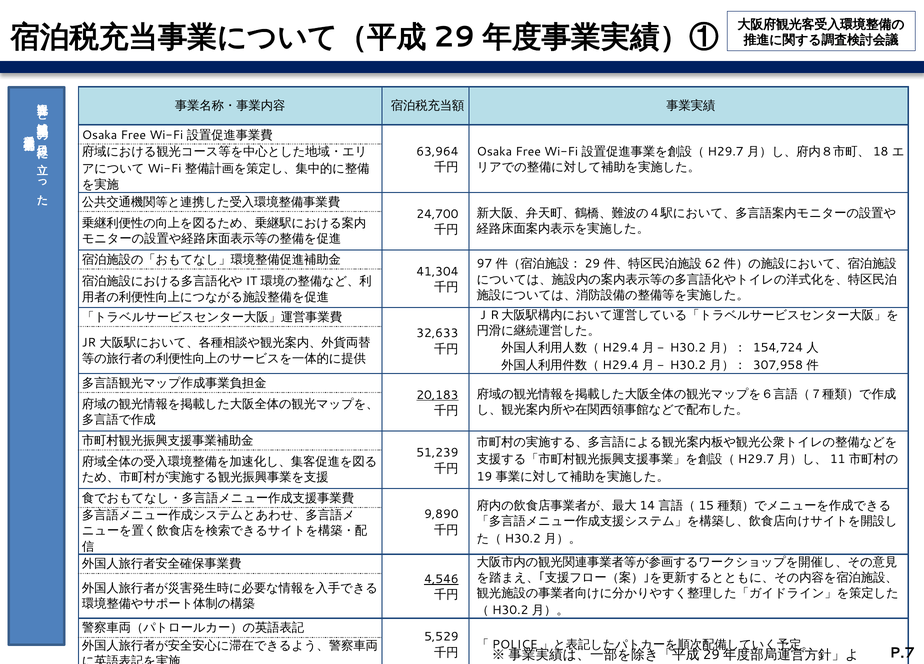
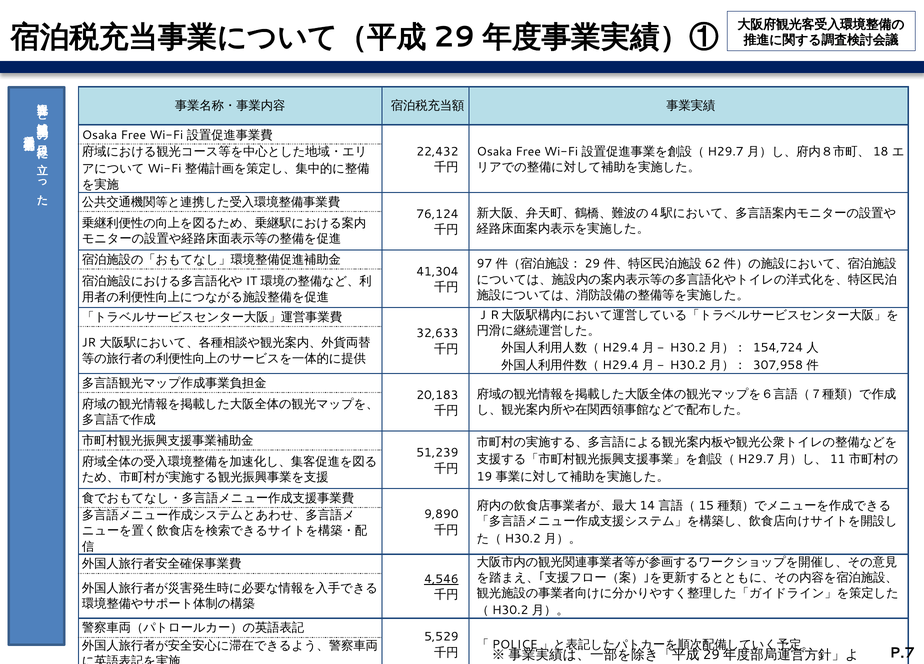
63,964: 63,964 -> 22,432
24,700: 24,700 -> 76,124
20,183 underline: present -> none
